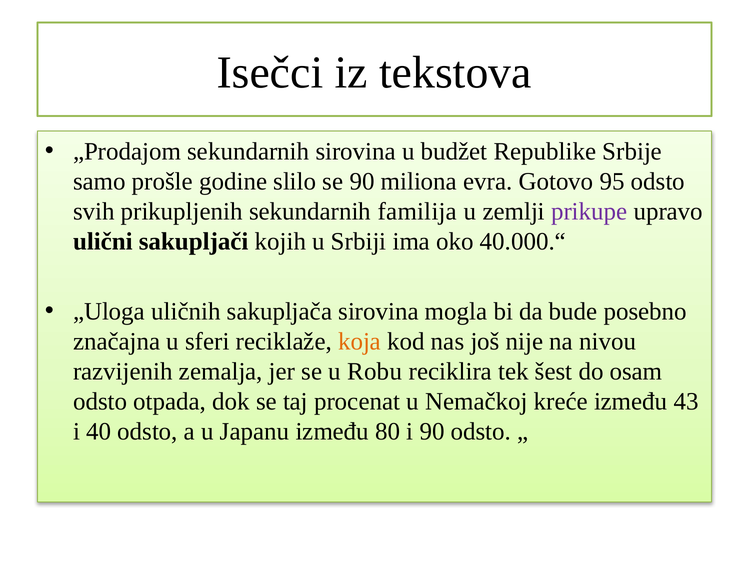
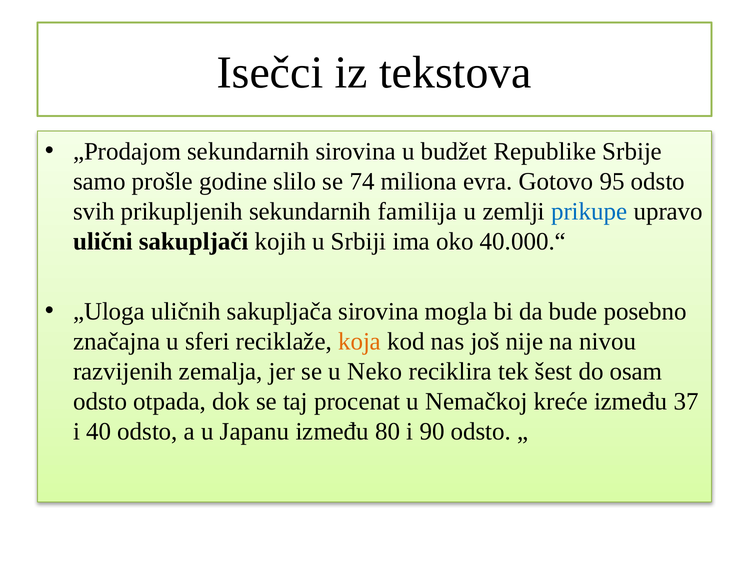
se 90: 90 -> 74
prikupe colour: purple -> blue
Robu: Robu -> Neko
43: 43 -> 37
